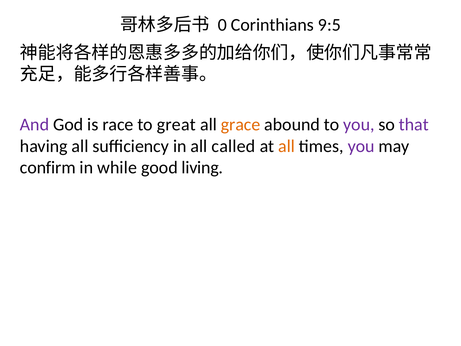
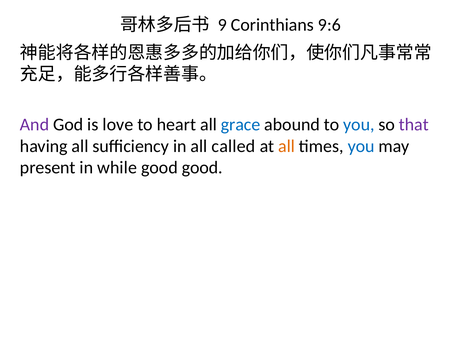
0: 0 -> 9
9:5: 9:5 -> 9:6
race: race -> love
great: great -> heart
grace colour: orange -> blue
you at (359, 125) colour: purple -> blue
you at (361, 146) colour: purple -> blue
confirm: confirm -> present
good living: living -> good
